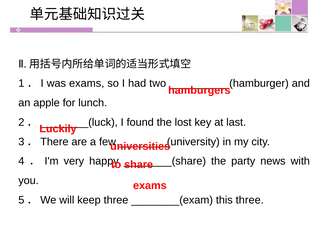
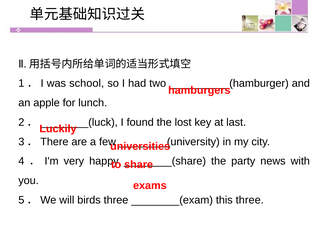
was exams: exams -> school
keep: keep -> birds
